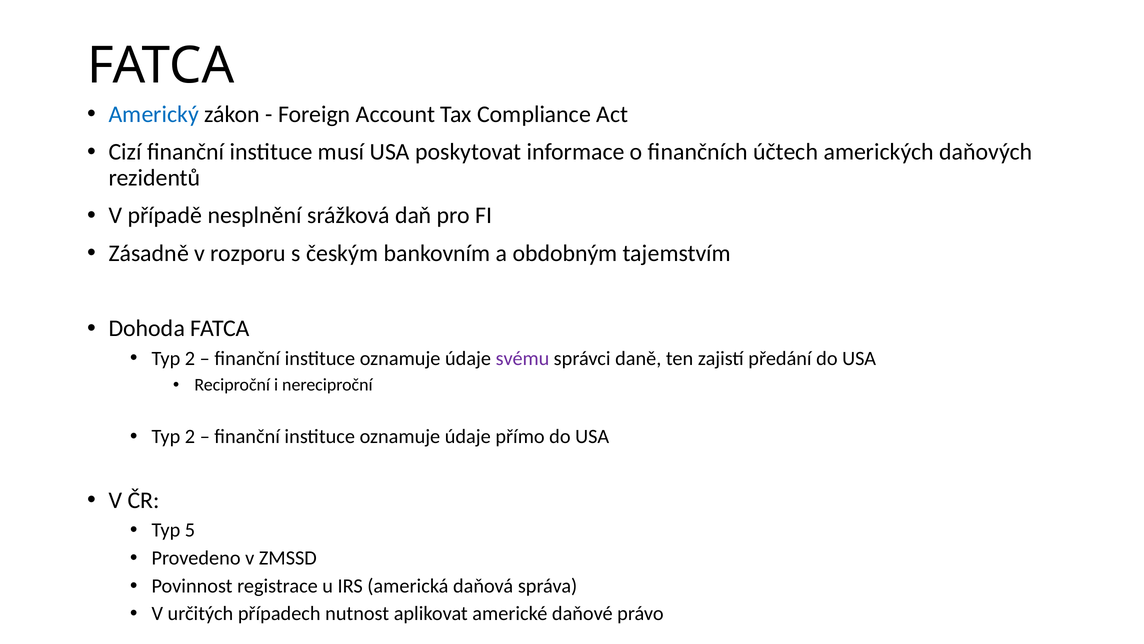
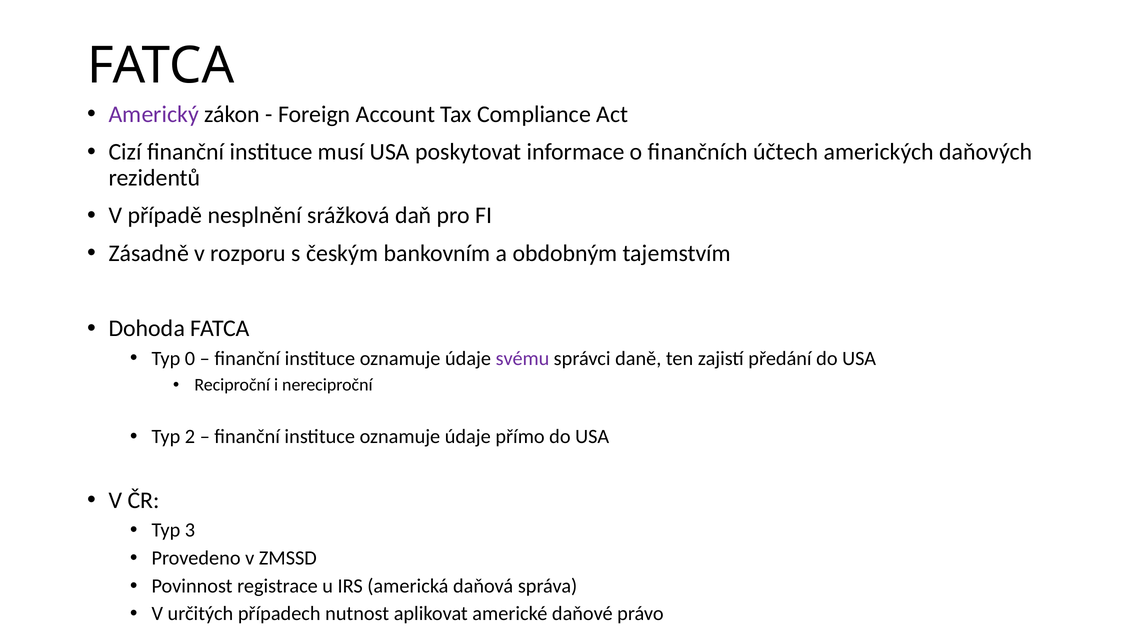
Americký colour: blue -> purple
2 at (190, 358): 2 -> 0
5: 5 -> 3
